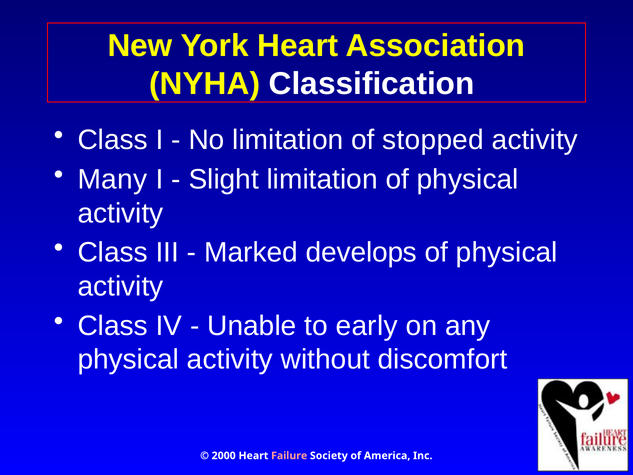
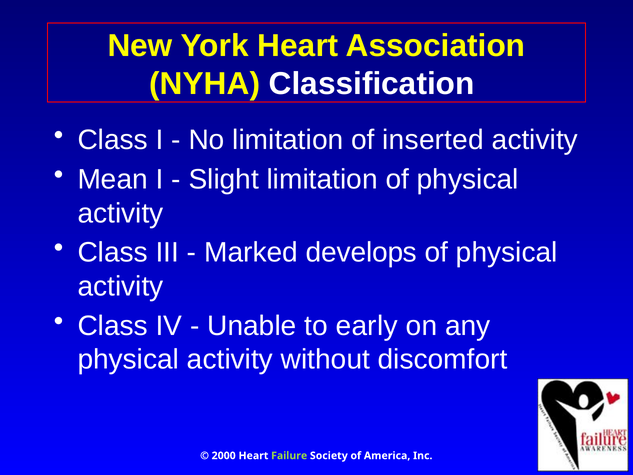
stopped: stopped -> inserted
Many: Many -> Mean
Failure colour: pink -> light green
